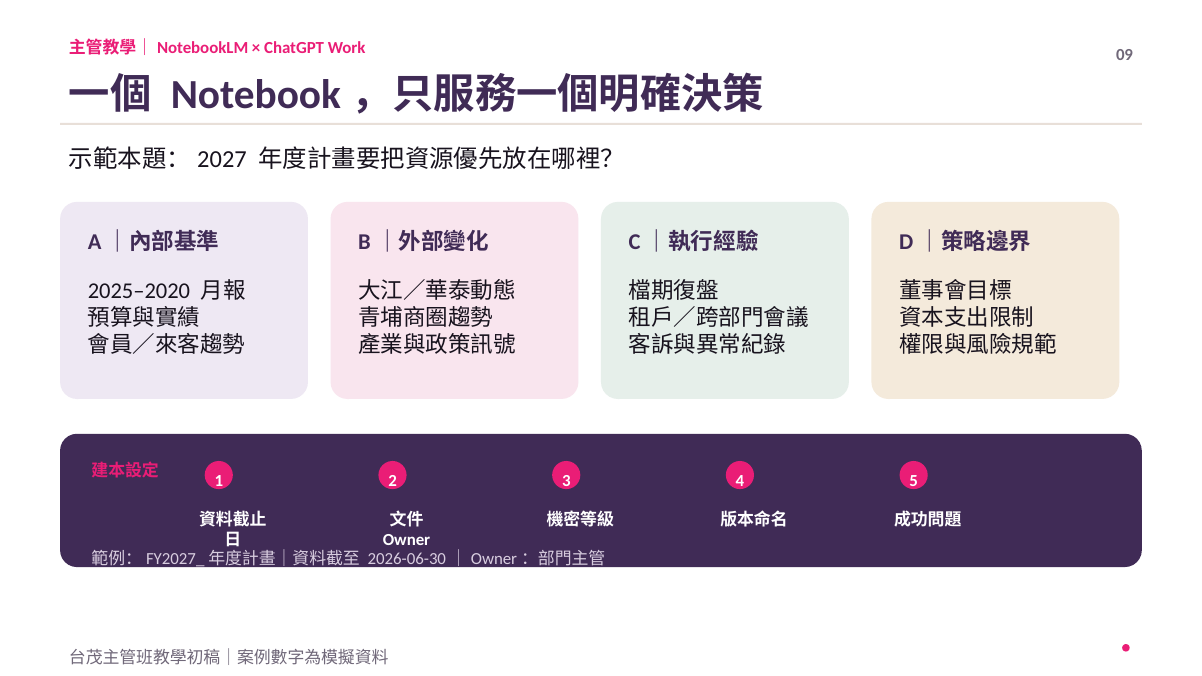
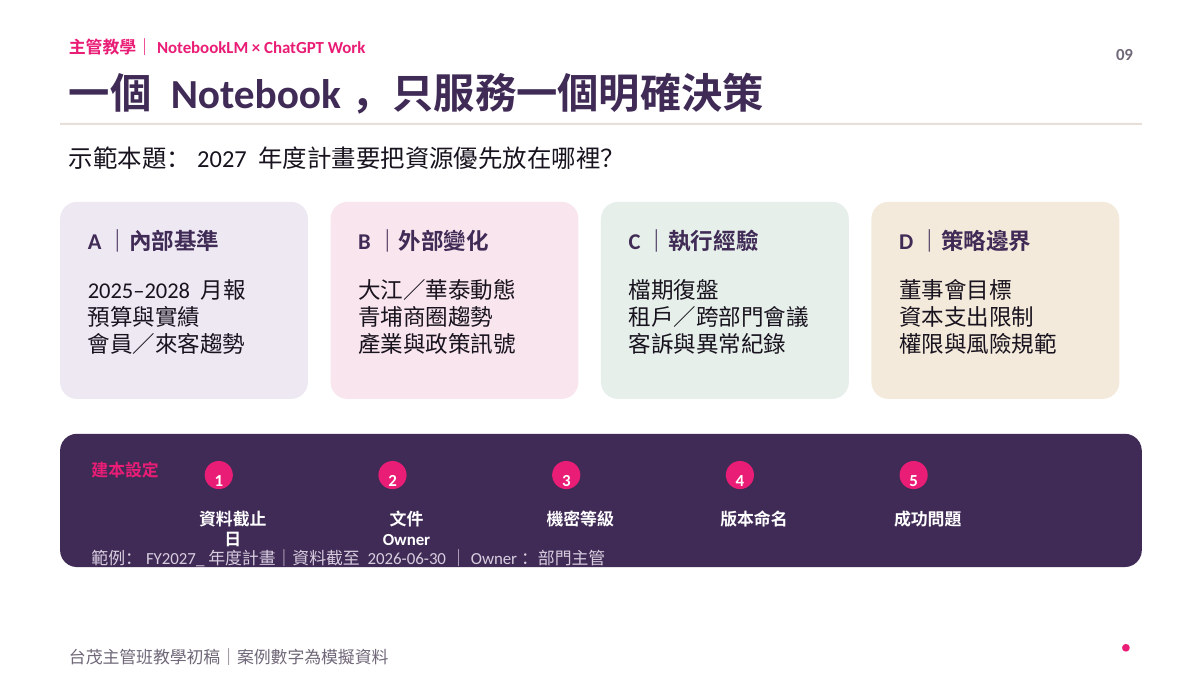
2025–2020: 2025–2020 -> 2025–2028
